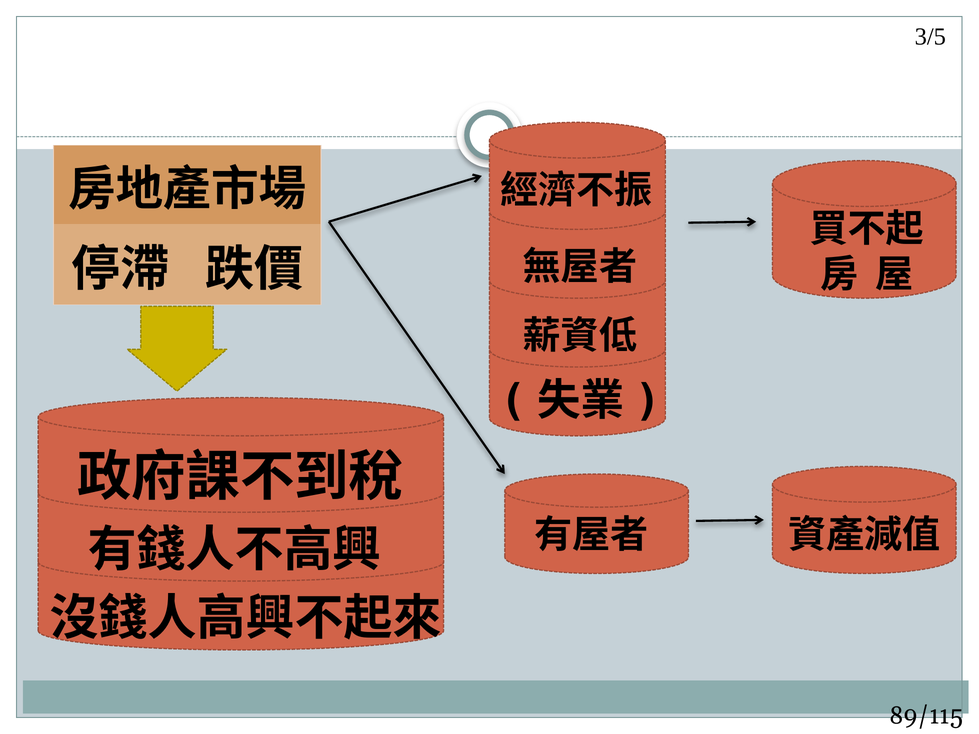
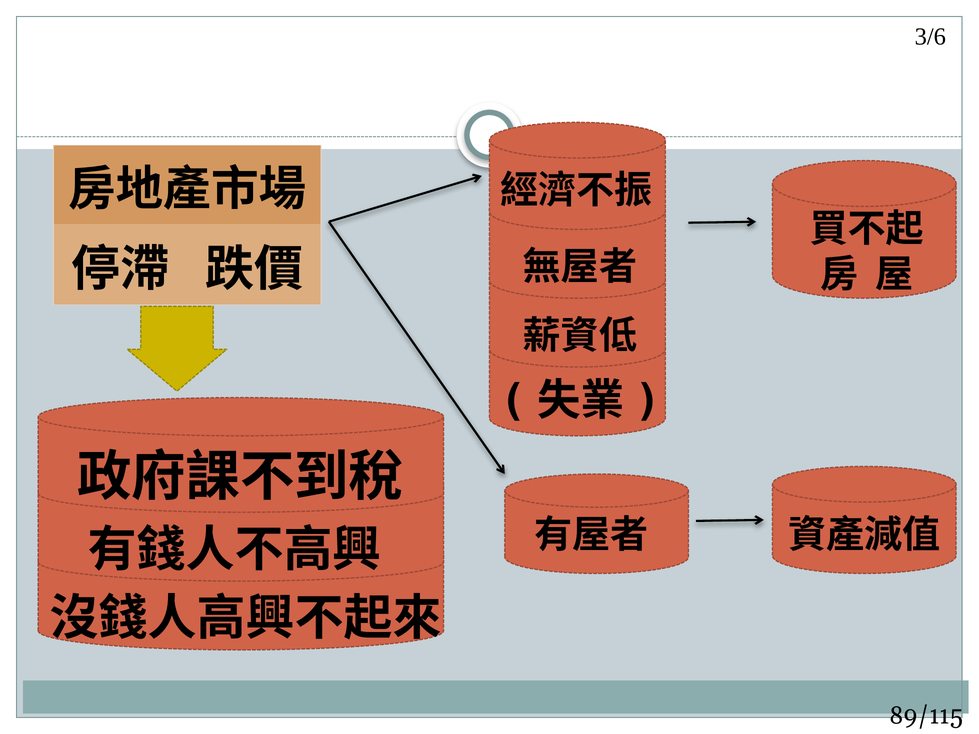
3/5: 3/5 -> 3/6
